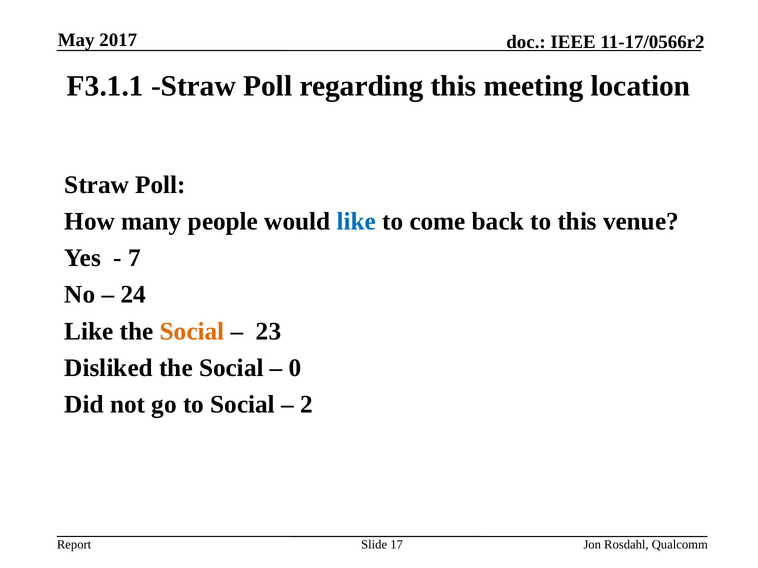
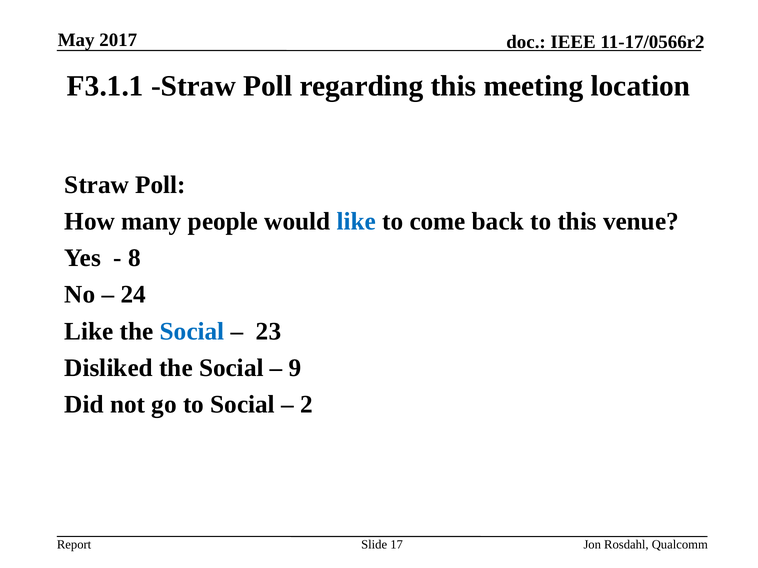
7: 7 -> 8
Social at (192, 332) colour: orange -> blue
0: 0 -> 9
